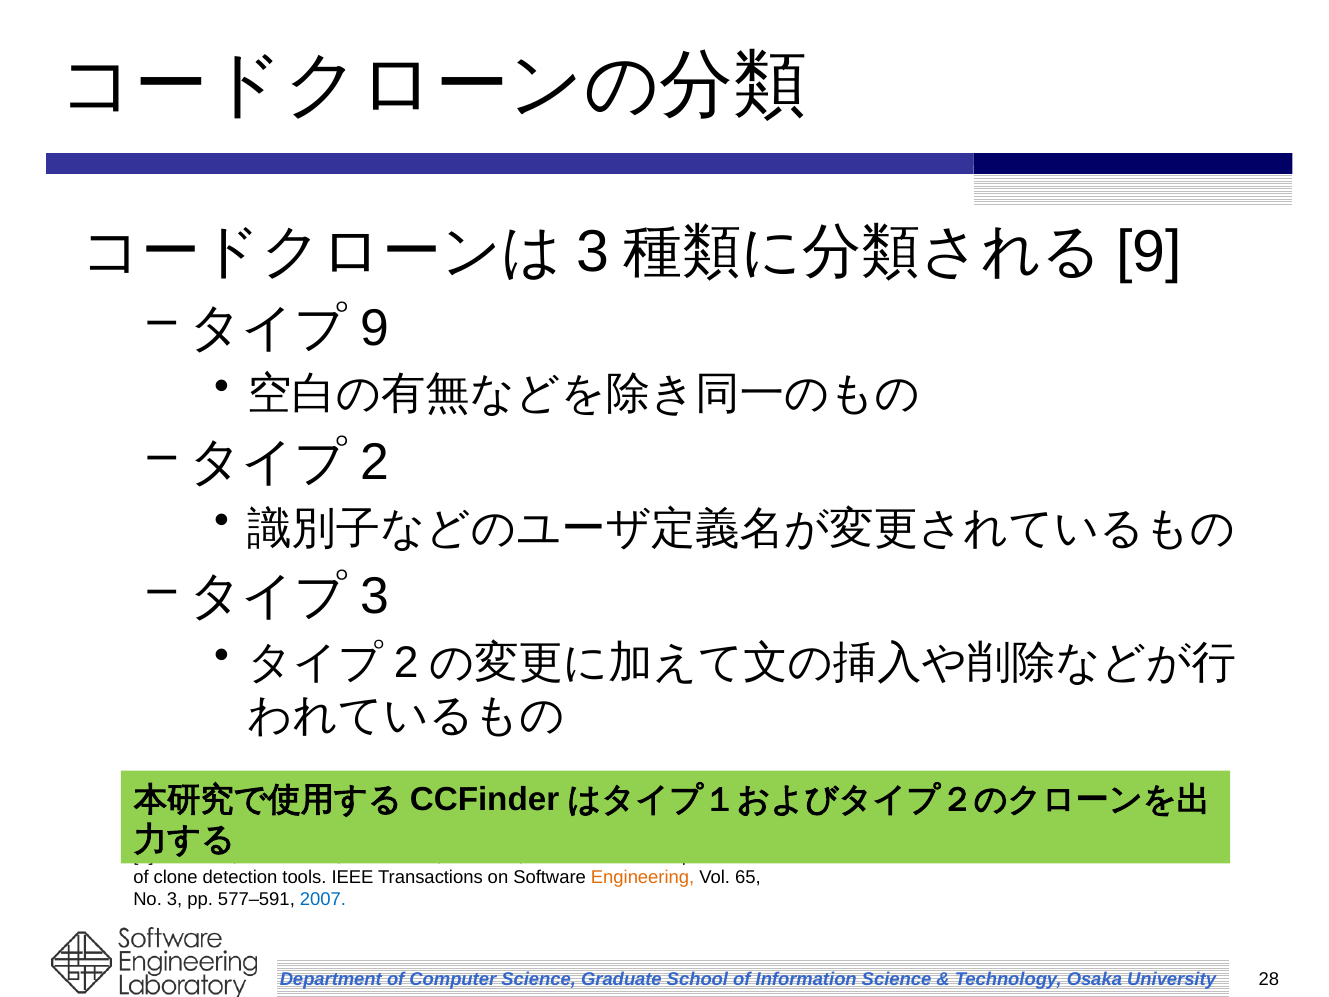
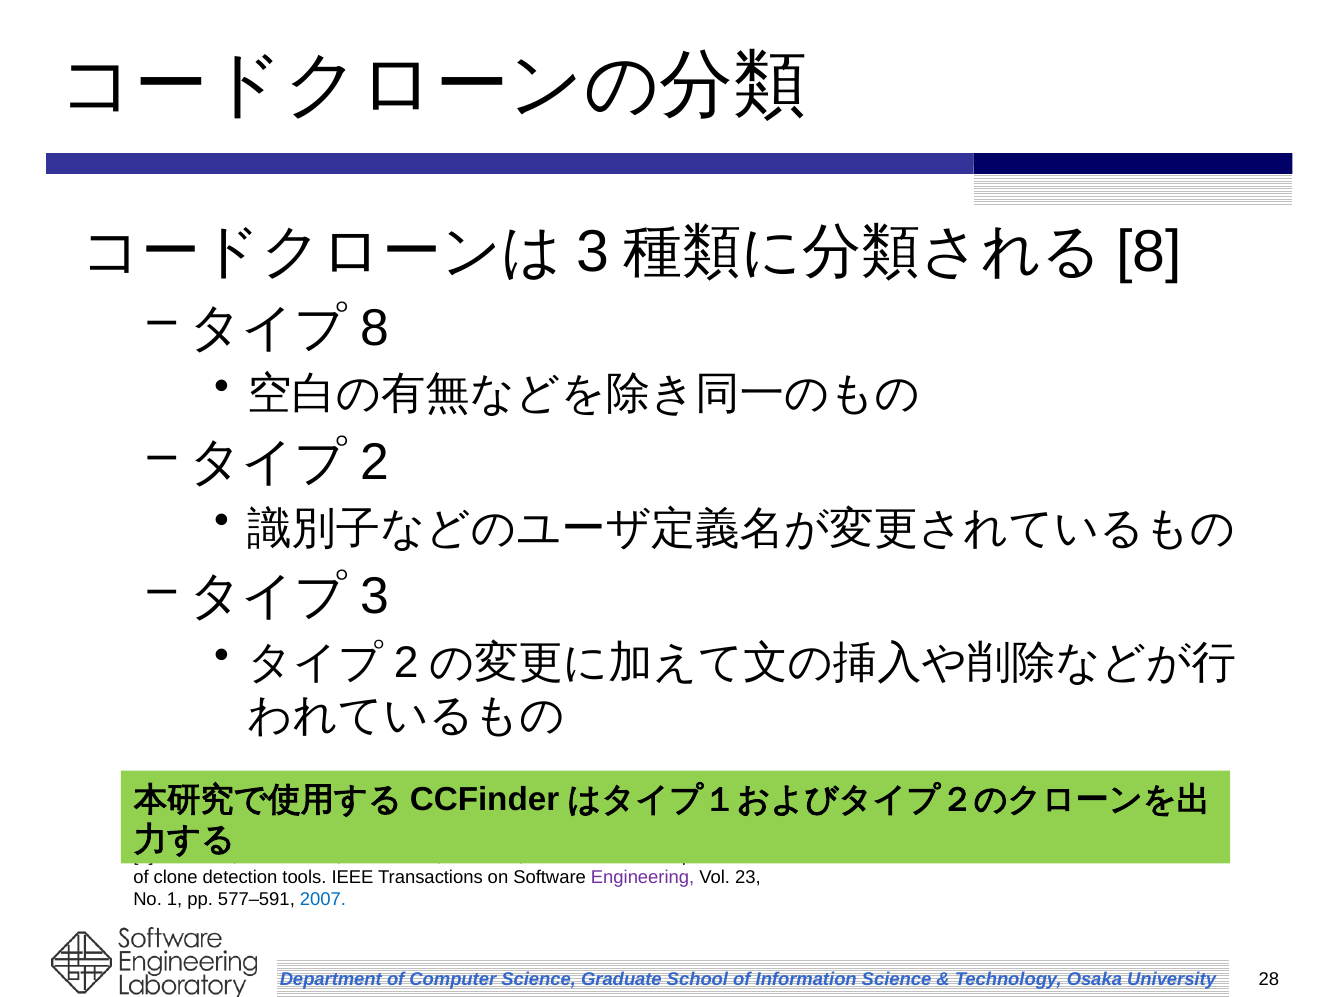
9 at (1149, 252): 9 -> 8
9 at (374, 328): 9 -> 8
Engineering colour: orange -> purple
65: 65 -> 23
No 3: 3 -> 1
